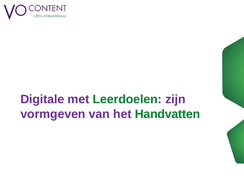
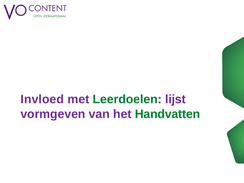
Digitale: Digitale -> Invloed
zijn: zijn -> lijst
